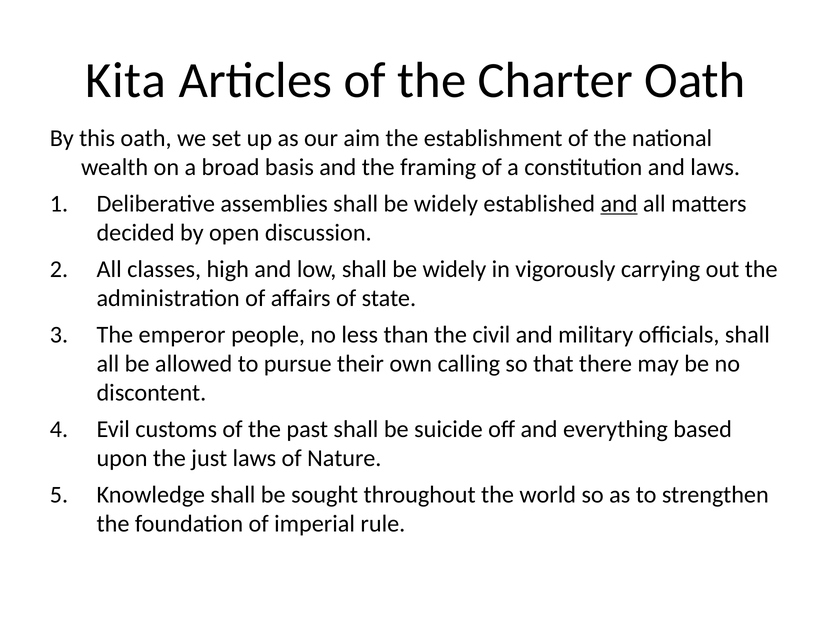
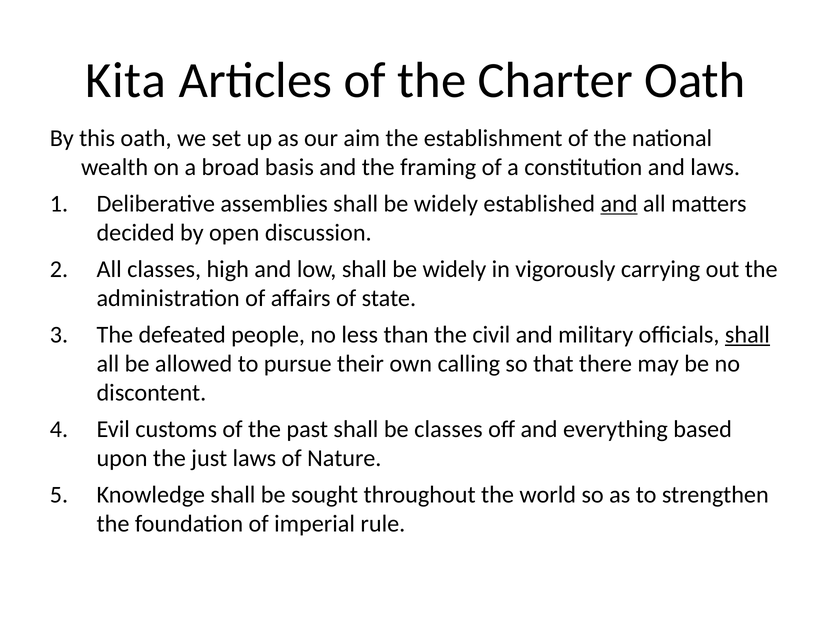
emperor: emperor -> defeated
shall at (747, 335) underline: none -> present
be suicide: suicide -> classes
